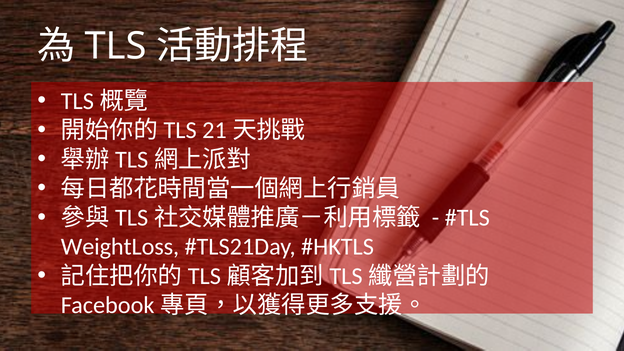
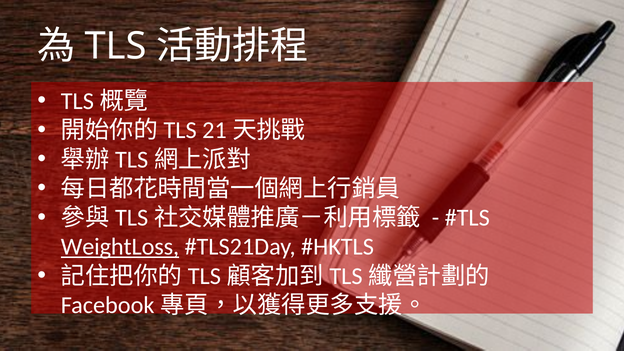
WeightLoss underline: none -> present
